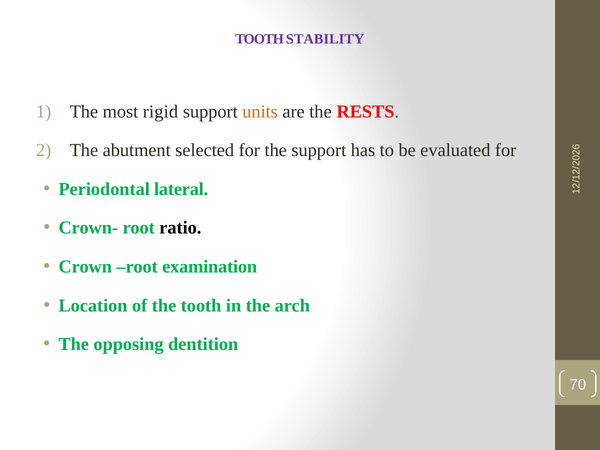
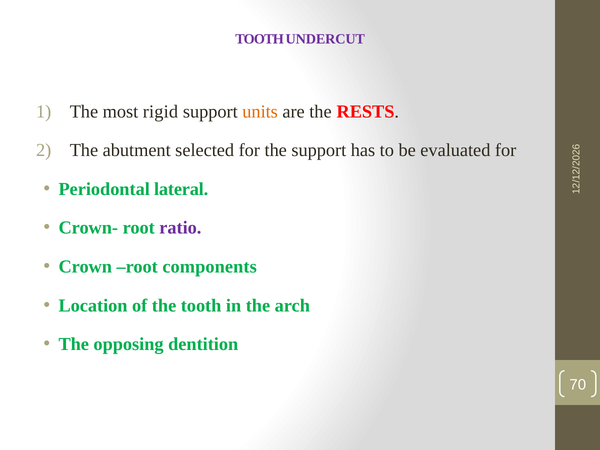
STABILITY: STABILITY -> UNDERCUT
ratio colour: black -> purple
examination: examination -> components
